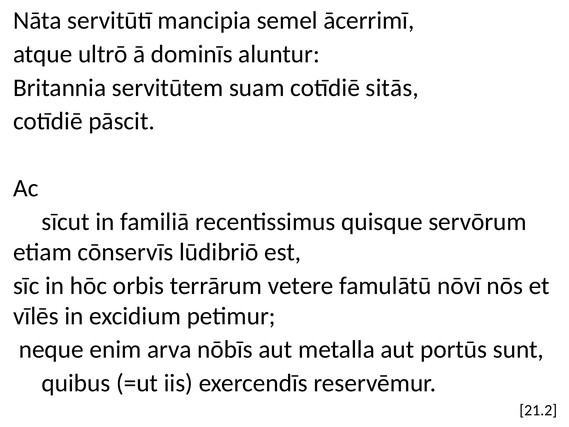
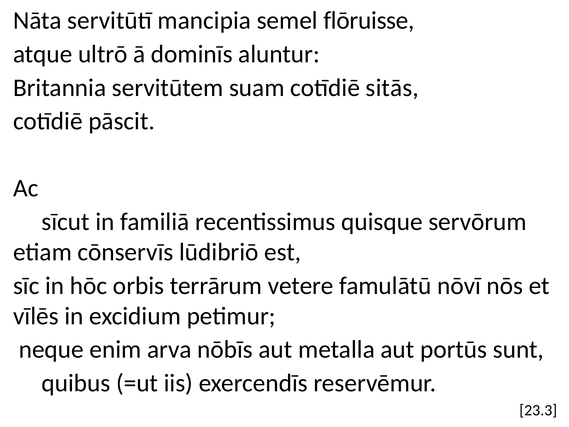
ācerrimī: ācerrimī -> flōruisse
21.2: 21.2 -> 23.3
